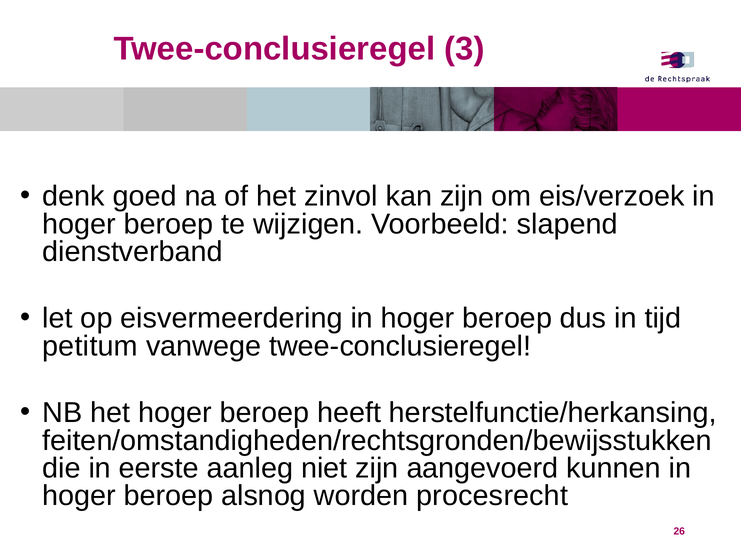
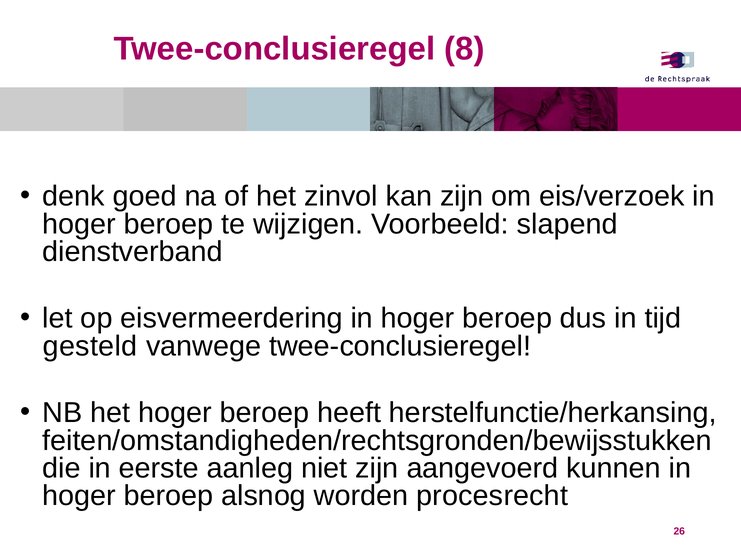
3: 3 -> 8
petitum: petitum -> gesteld
